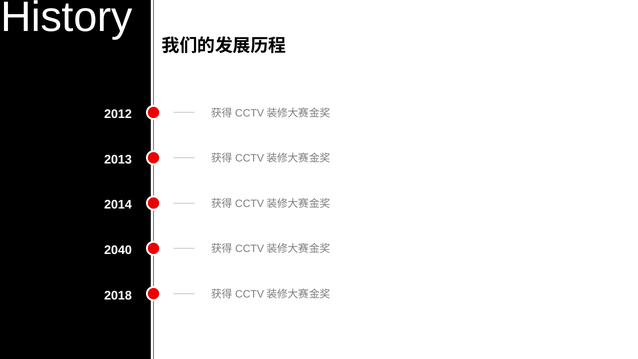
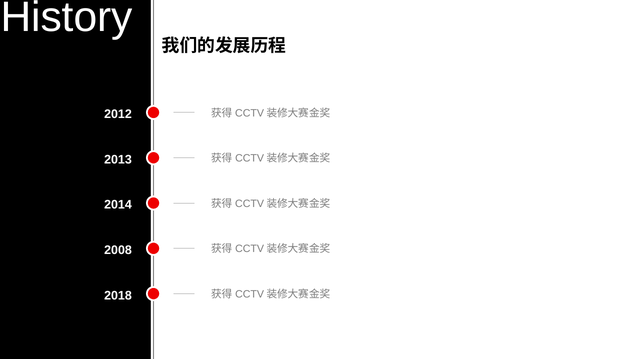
2040: 2040 -> 2008
